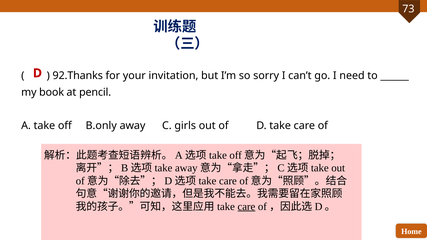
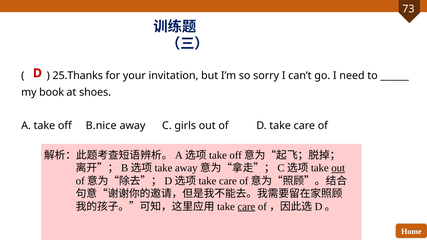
92.Thanks: 92.Thanks -> 25.Thanks
pencil: pencil -> shoes
B.only: B.only -> B.nice
out at (338, 168) underline: none -> present
